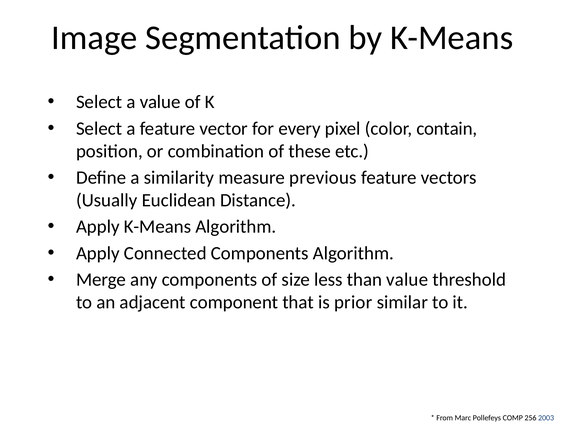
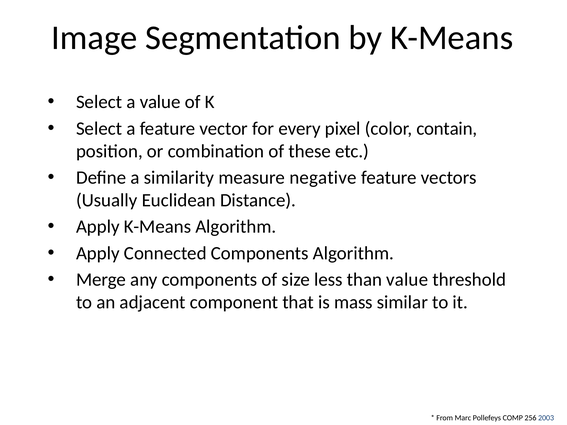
previous: previous -> negative
prior: prior -> mass
